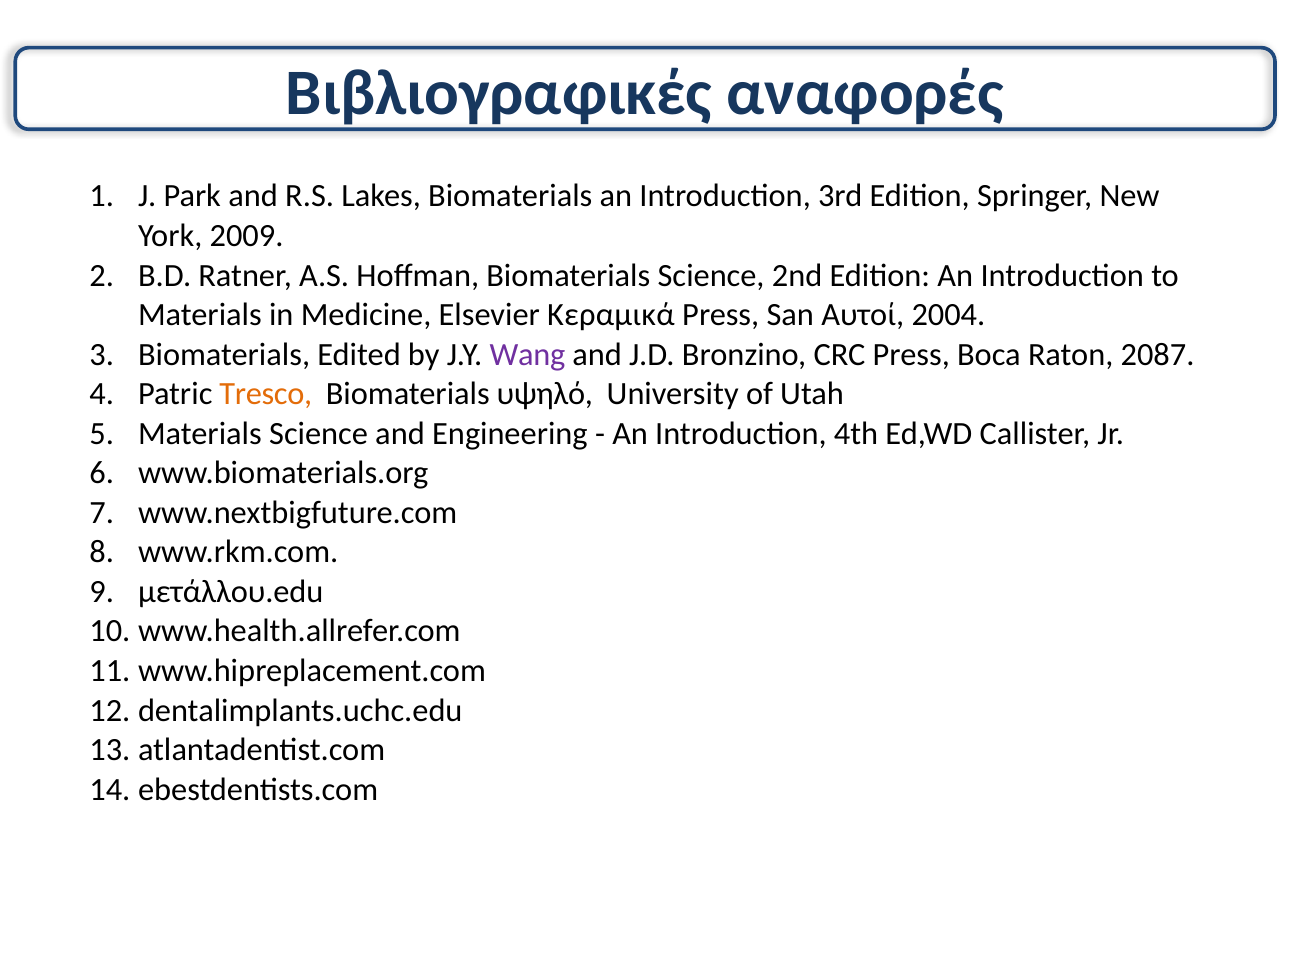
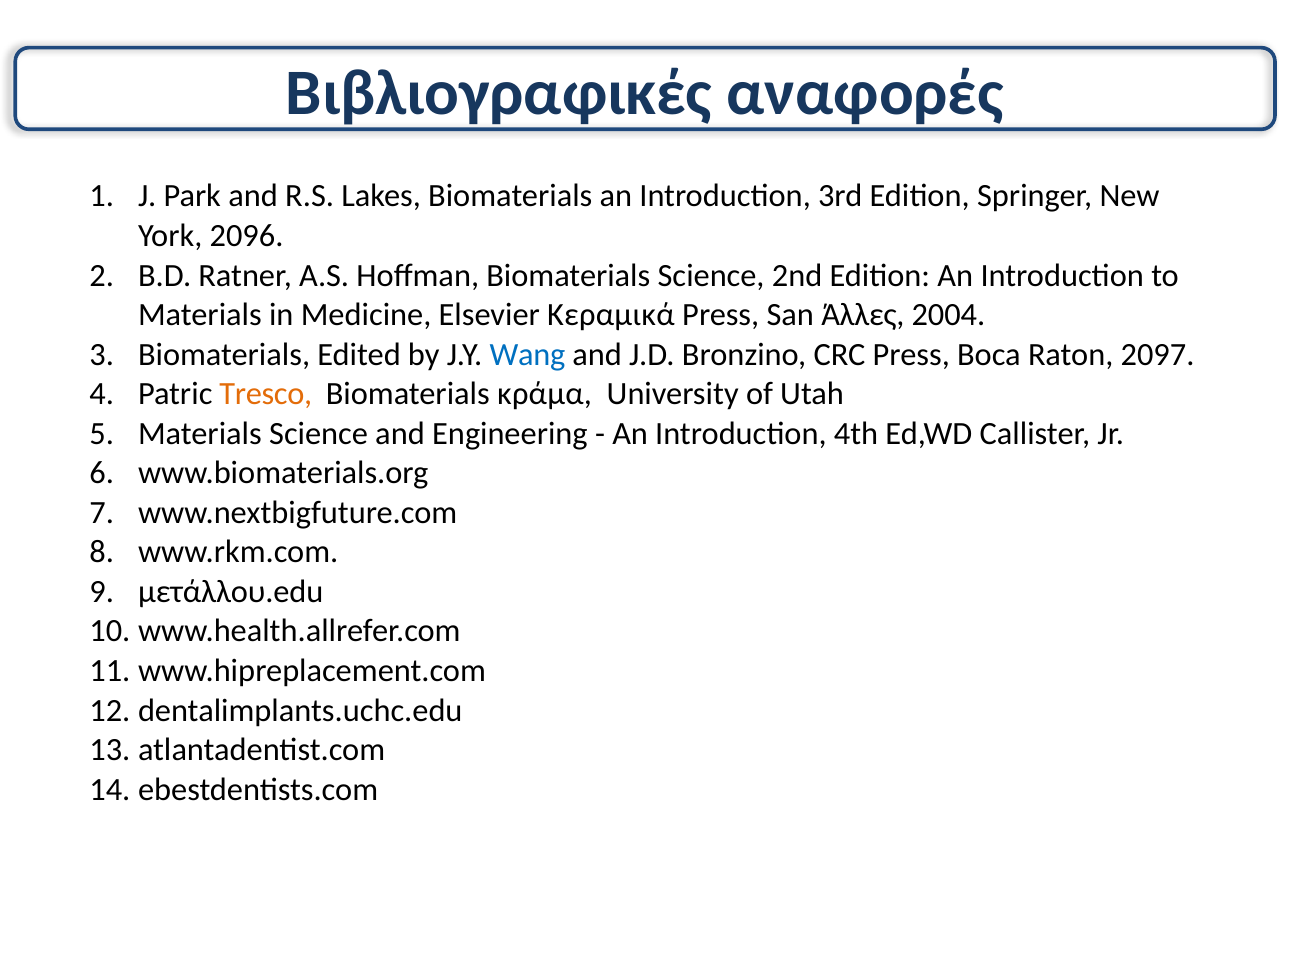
2009: 2009 -> 2096
Αυτοί: Αυτοί -> Άλλες
Wang colour: purple -> blue
2087: 2087 -> 2097
υψηλό: υψηλό -> κράμα
